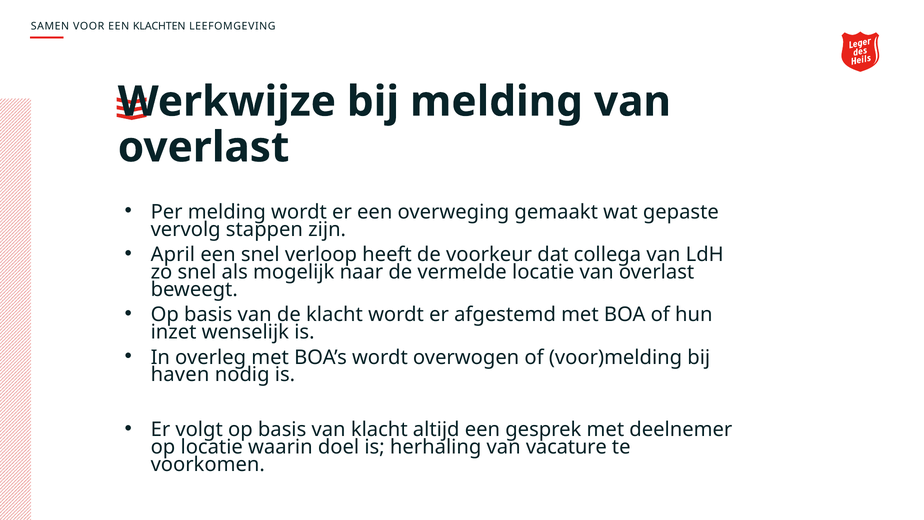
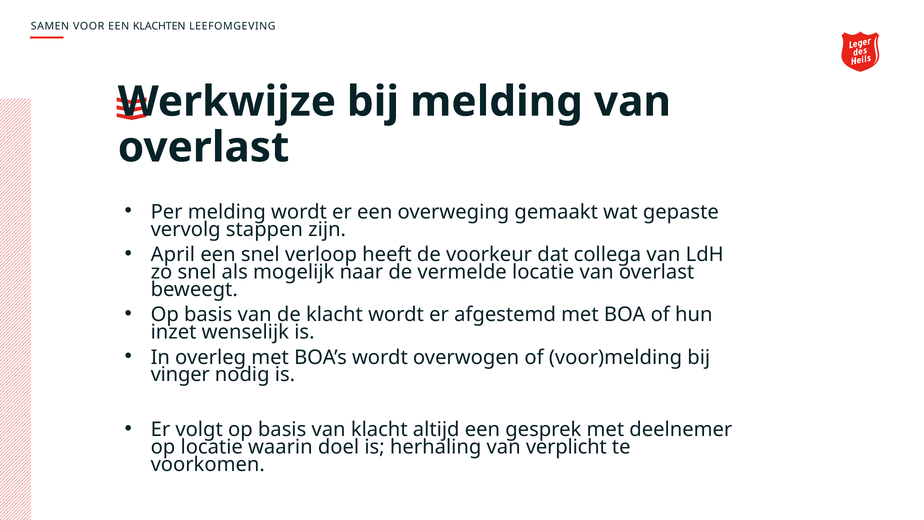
haven: haven -> vinger
vacature: vacature -> verplicht
